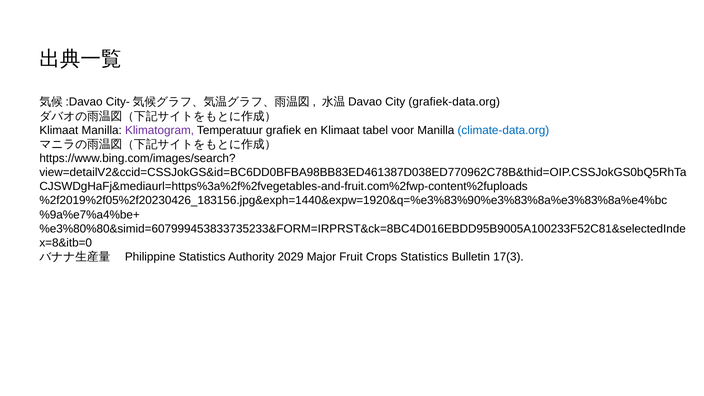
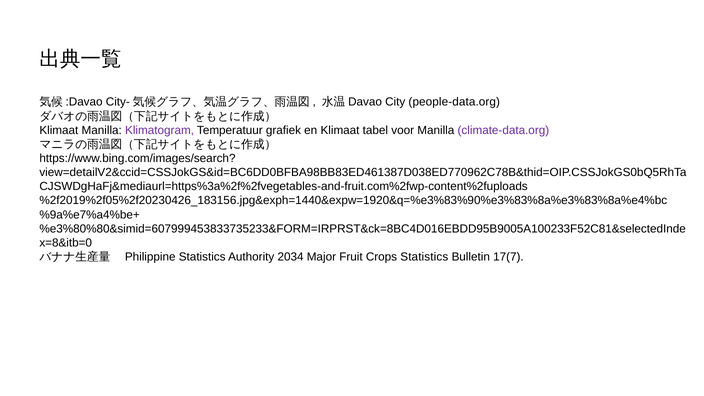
grafiek-data.org: grafiek-data.org -> people-data.org
climate-data.org colour: blue -> purple
2029: 2029 -> 2034
17(3: 17(3 -> 17(7
